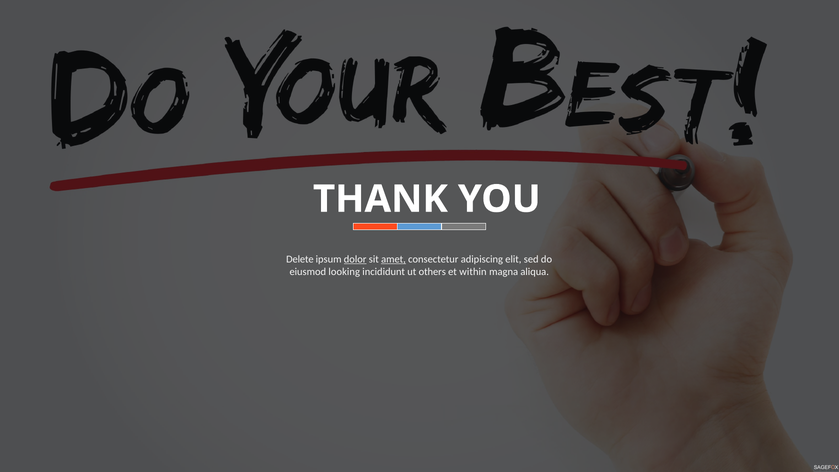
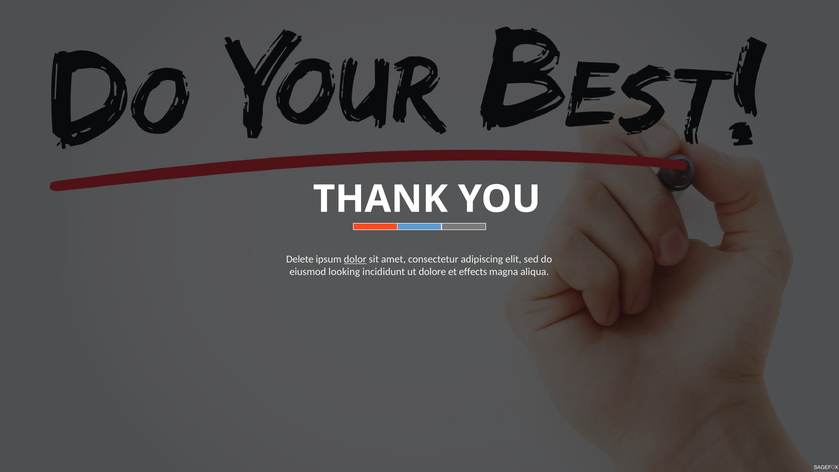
amet underline: present -> none
others: others -> dolore
within: within -> effects
